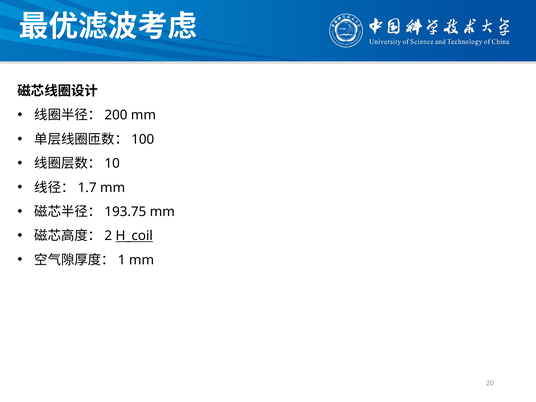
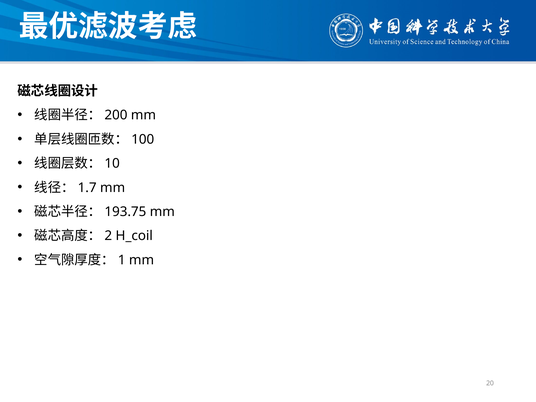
H_coil underline: present -> none
